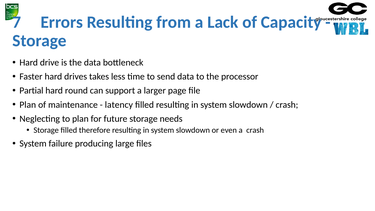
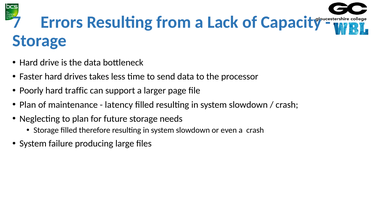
Partial: Partial -> Poorly
round: round -> traffic
